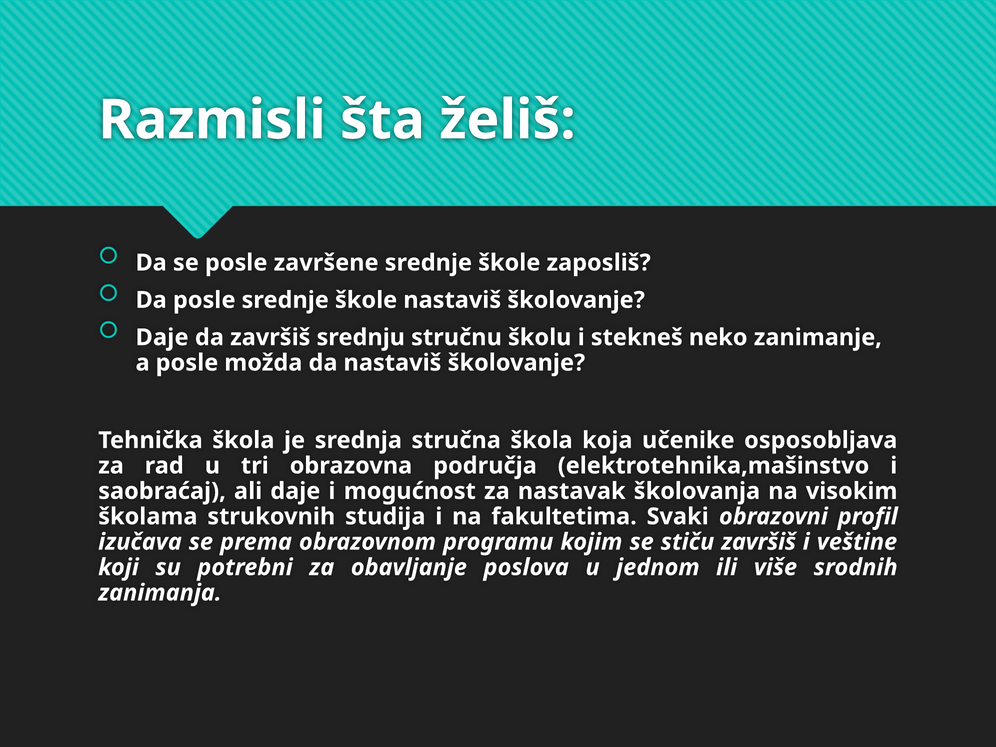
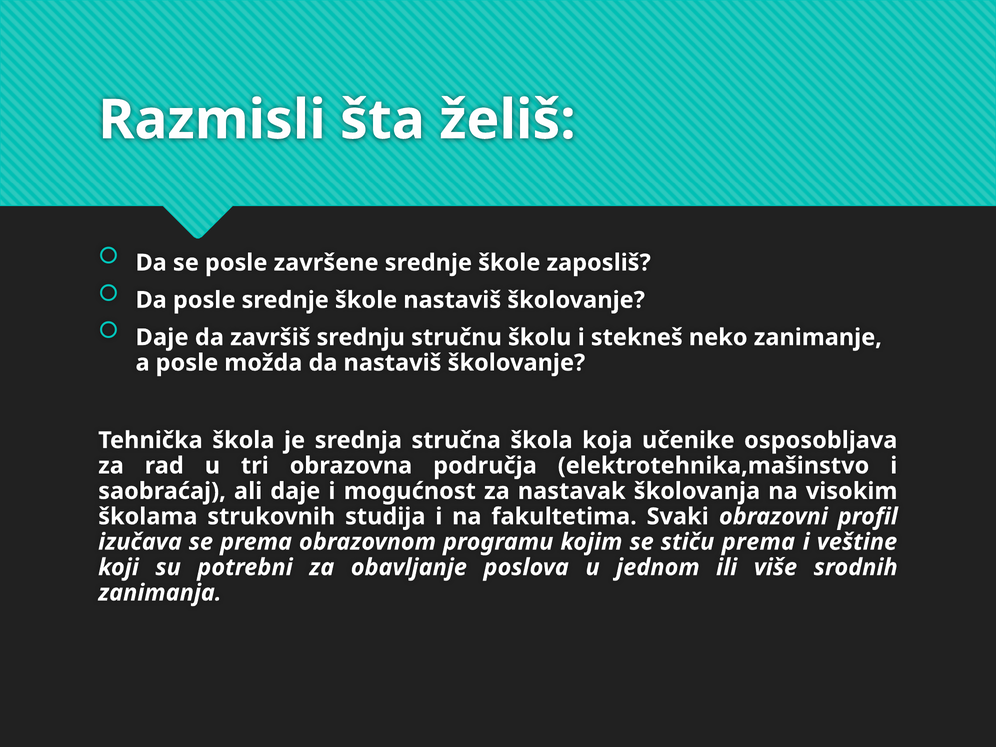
stiču završiš: završiš -> prema
